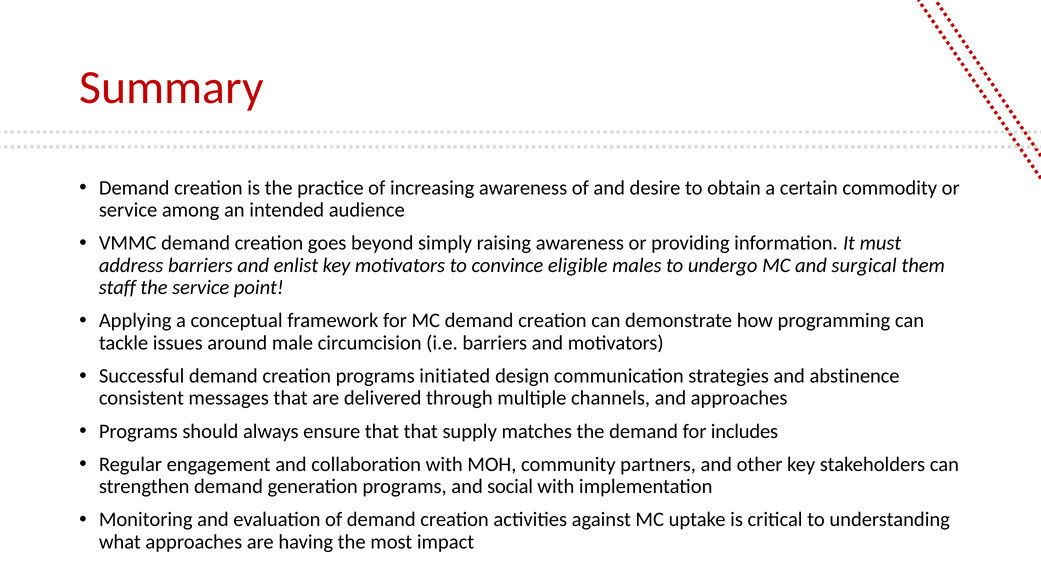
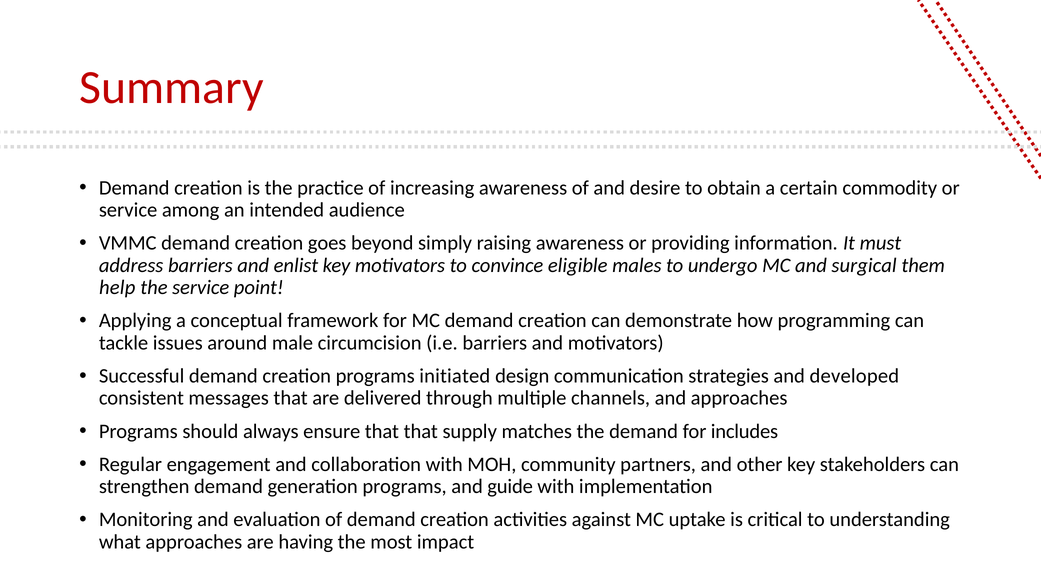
staff: staff -> help
abstinence: abstinence -> developed
social: social -> guide
